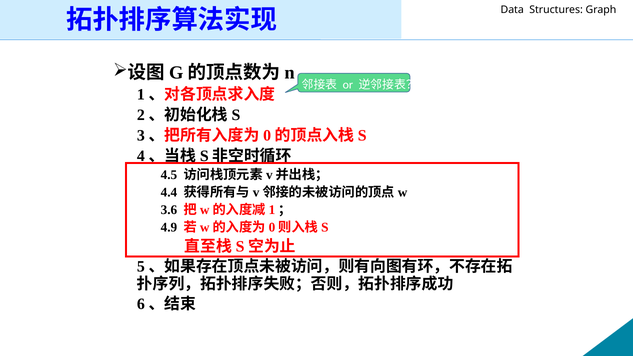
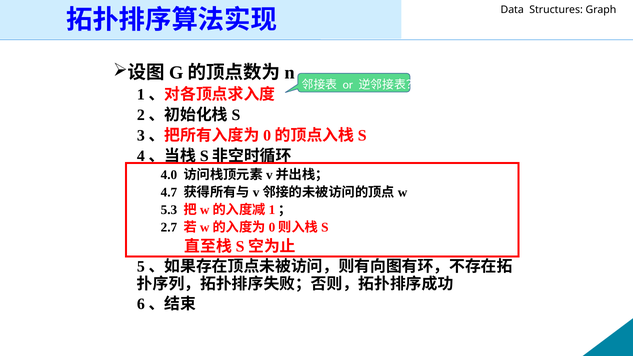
4.5: 4.5 -> 4.0
4.4: 4.4 -> 4.7
3.6: 3.6 -> 5.3
4.9: 4.9 -> 2.7
